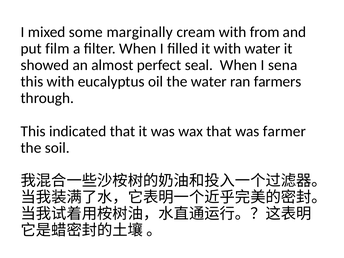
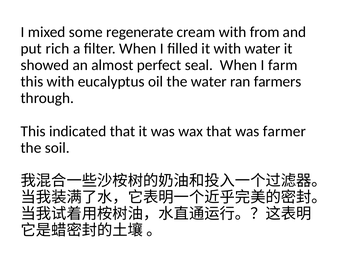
marginally: marginally -> regenerate
film: film -> rich
sena: sena -> farm
